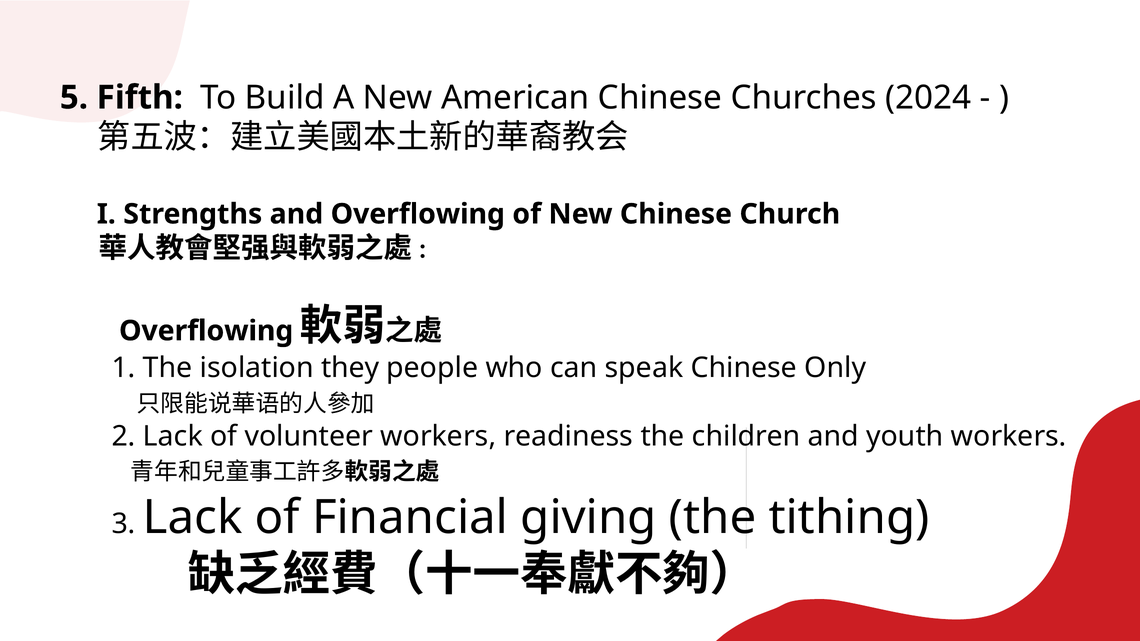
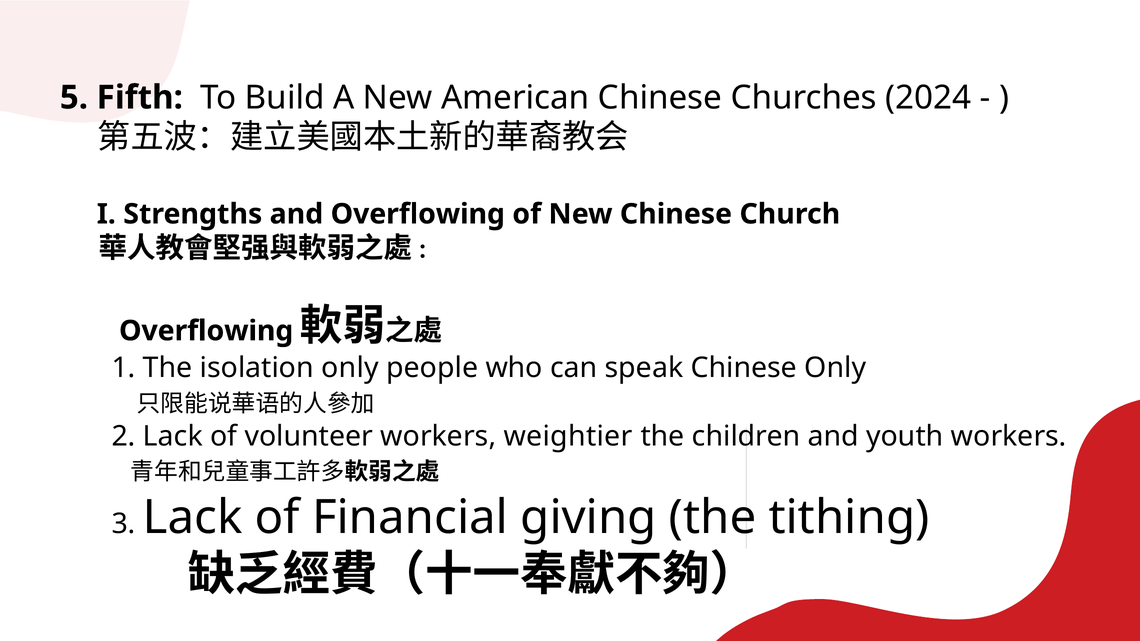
isolation they: they -> only
readiness: readiness -> weightier
